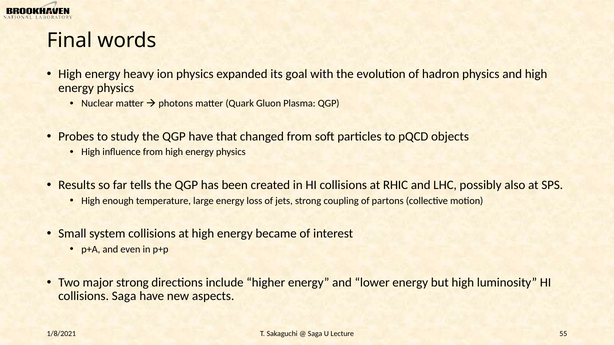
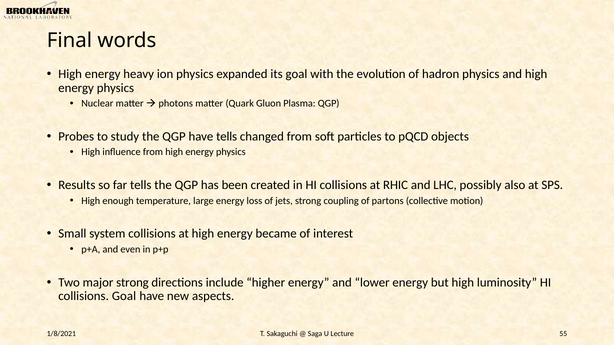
have that: that -> tells
collisions Saga: Saga -> Goal
